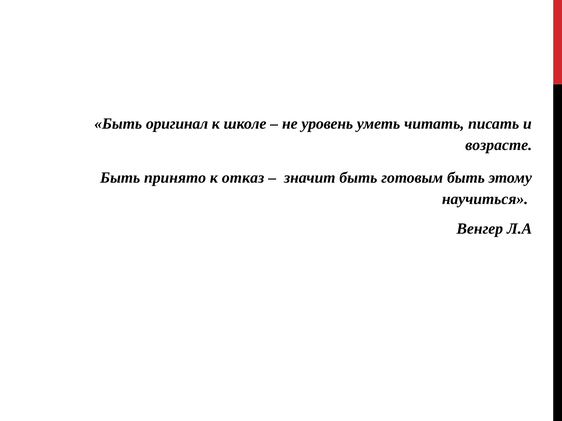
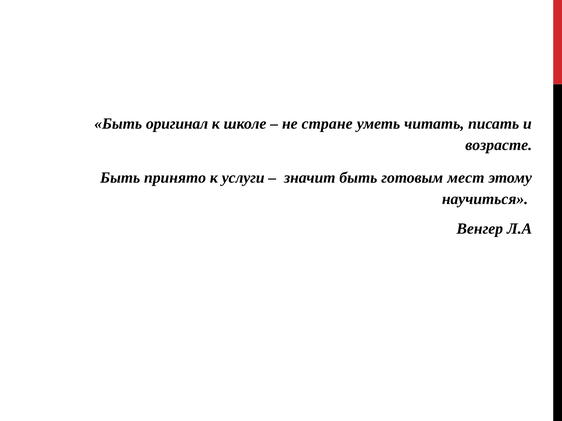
уровень: уровень -> стране
отказ: отказ -> услуги
готовым быть: быть -> мест
